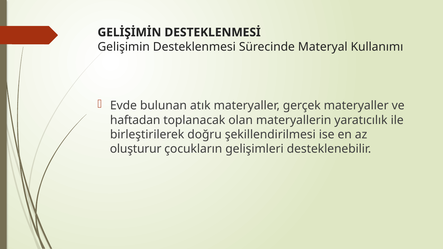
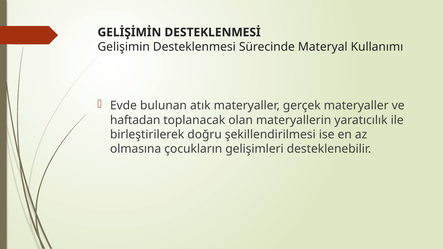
oluşturur: oluşturur -> olmasına
